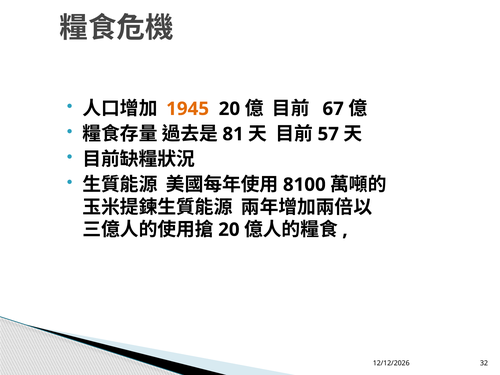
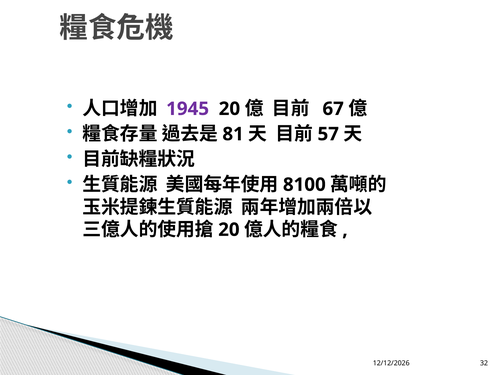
1945 colour: orange -> purple
